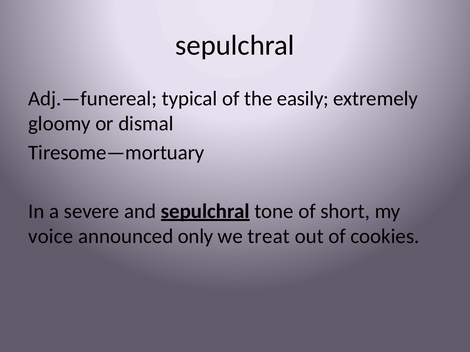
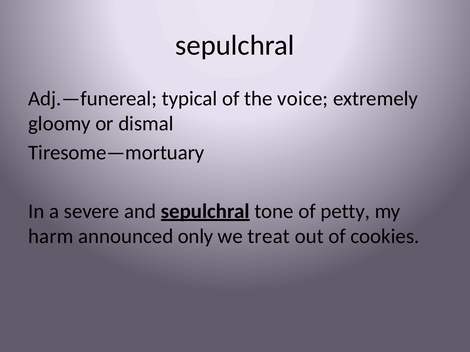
easily: easily -> voice
short: short -> petty
voice: voice -> harm
